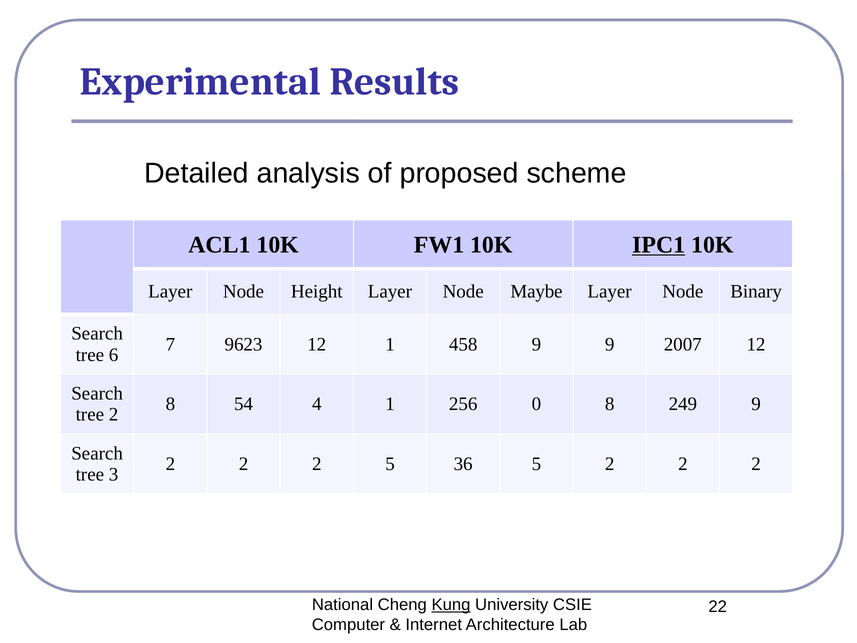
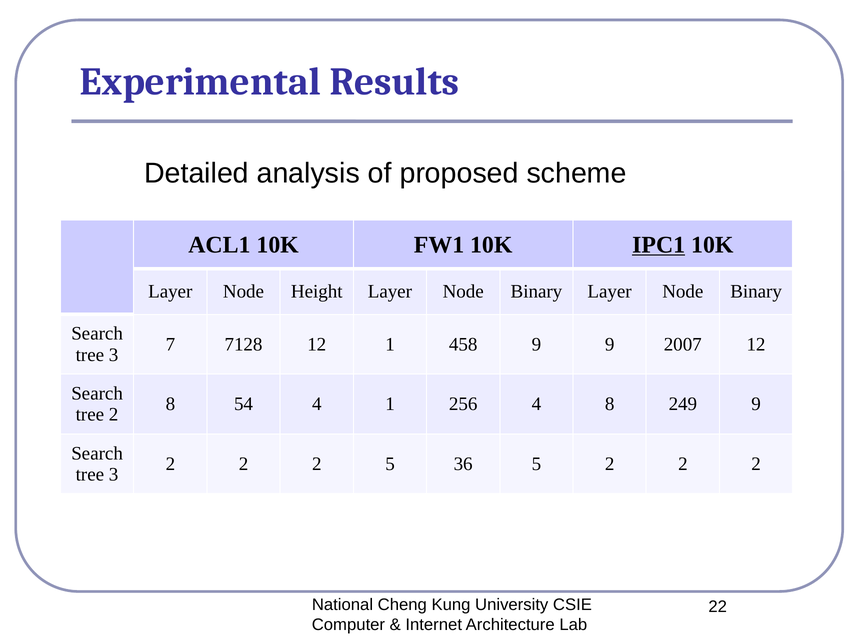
Height Layer Node Maybe: Maybe -> Binary
9623: 9623 -> 7128
6 at (114, 355): 6 -> 3
256 0: 0 -> 4
Kung underline: present -> none
